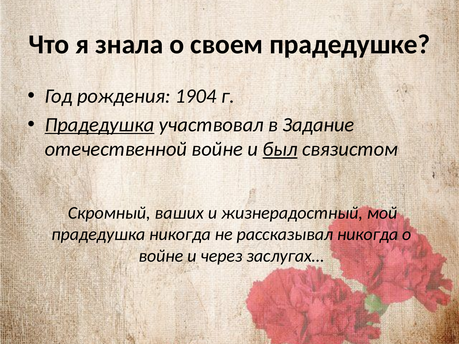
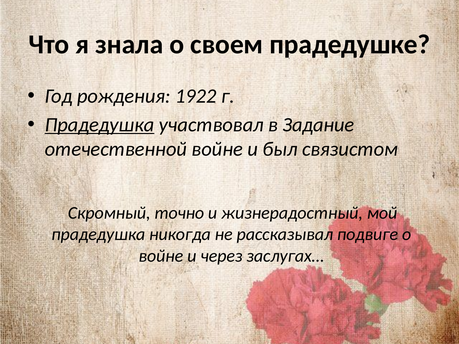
1904: 1904 -> 1922
был underline: present -> none
ваших: ваших -> точно
рассказывал никогда: никогда -> подвиге
